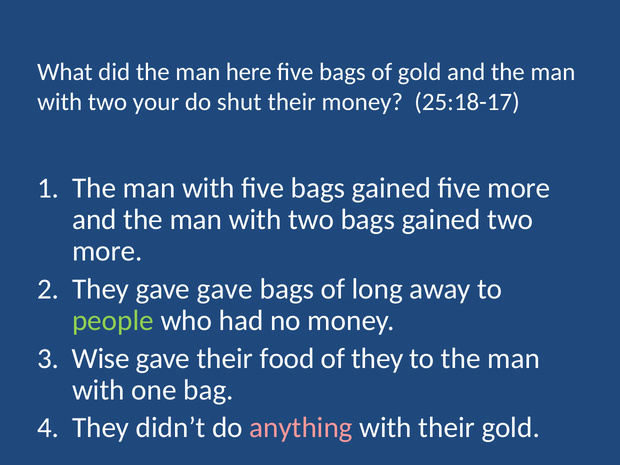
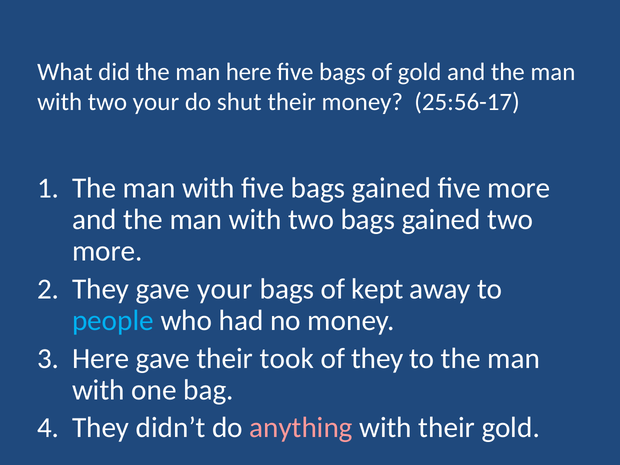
25:18-17: 25:18-17 -> 25:56-17
gave gave: gave -> your
long: long -> kept
people colour: light green -> light blue
Wise at (101, 358): Wise -> Here
food: food -> took
